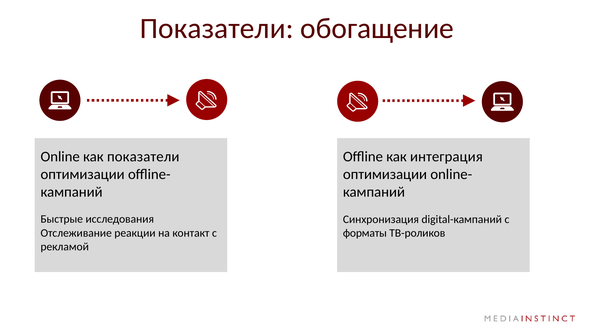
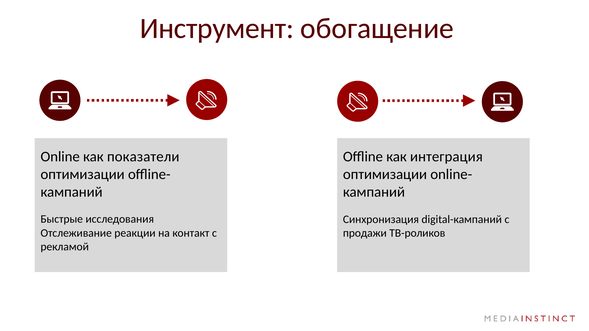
Показатели at (217, 29): Показатели -> Инструмент
форматы: форматы -> продажи
